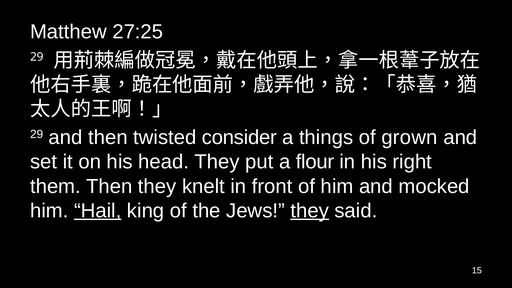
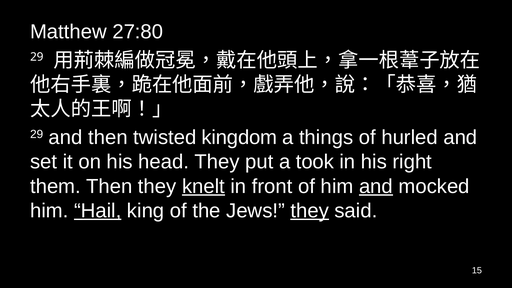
27:25: 27:25 -> 27:80
consider: consider -> kingdom
grown: grown -> hurled
flour: flour -> took
knelt underline: none -> present
and at (376, 186) underline: none -> present
